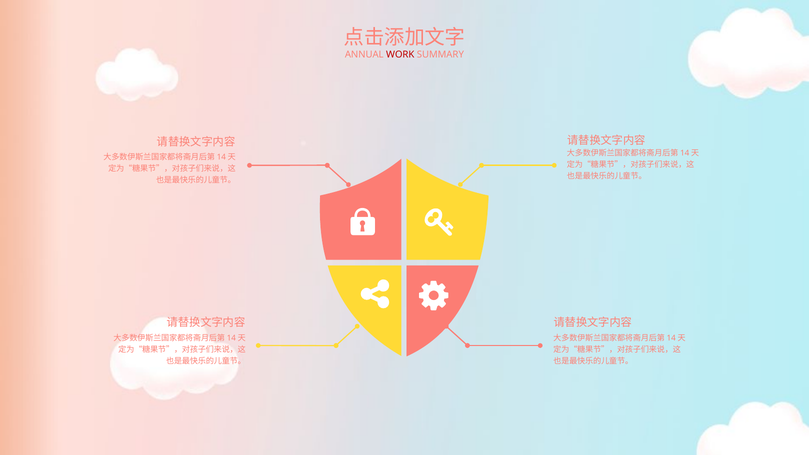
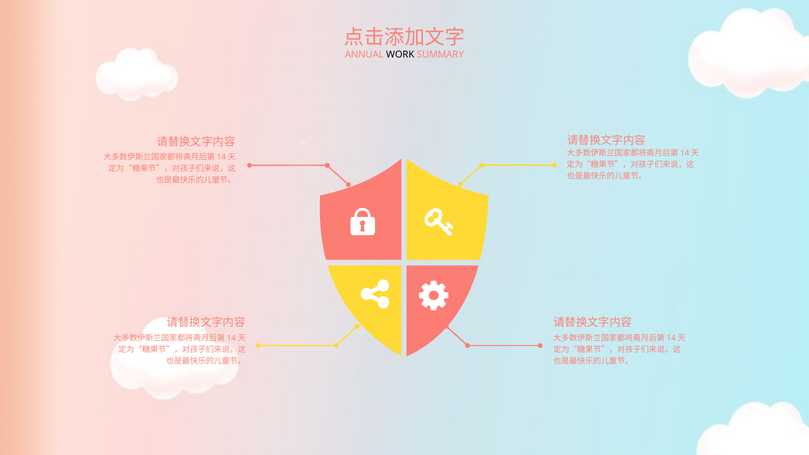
WORK colour: red -> black
